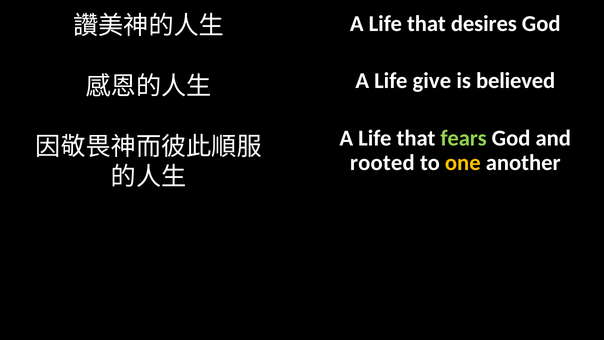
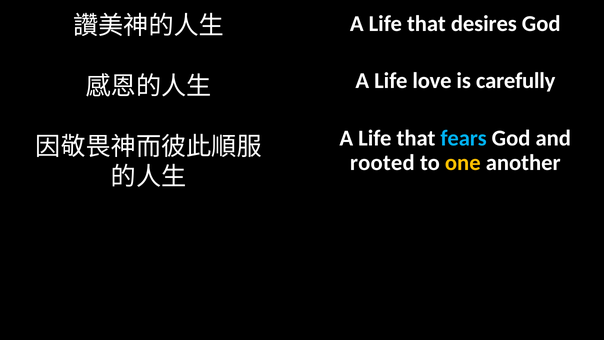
give: give -> love
believed: believed -> carefully
fears colour: light green -> light blue
